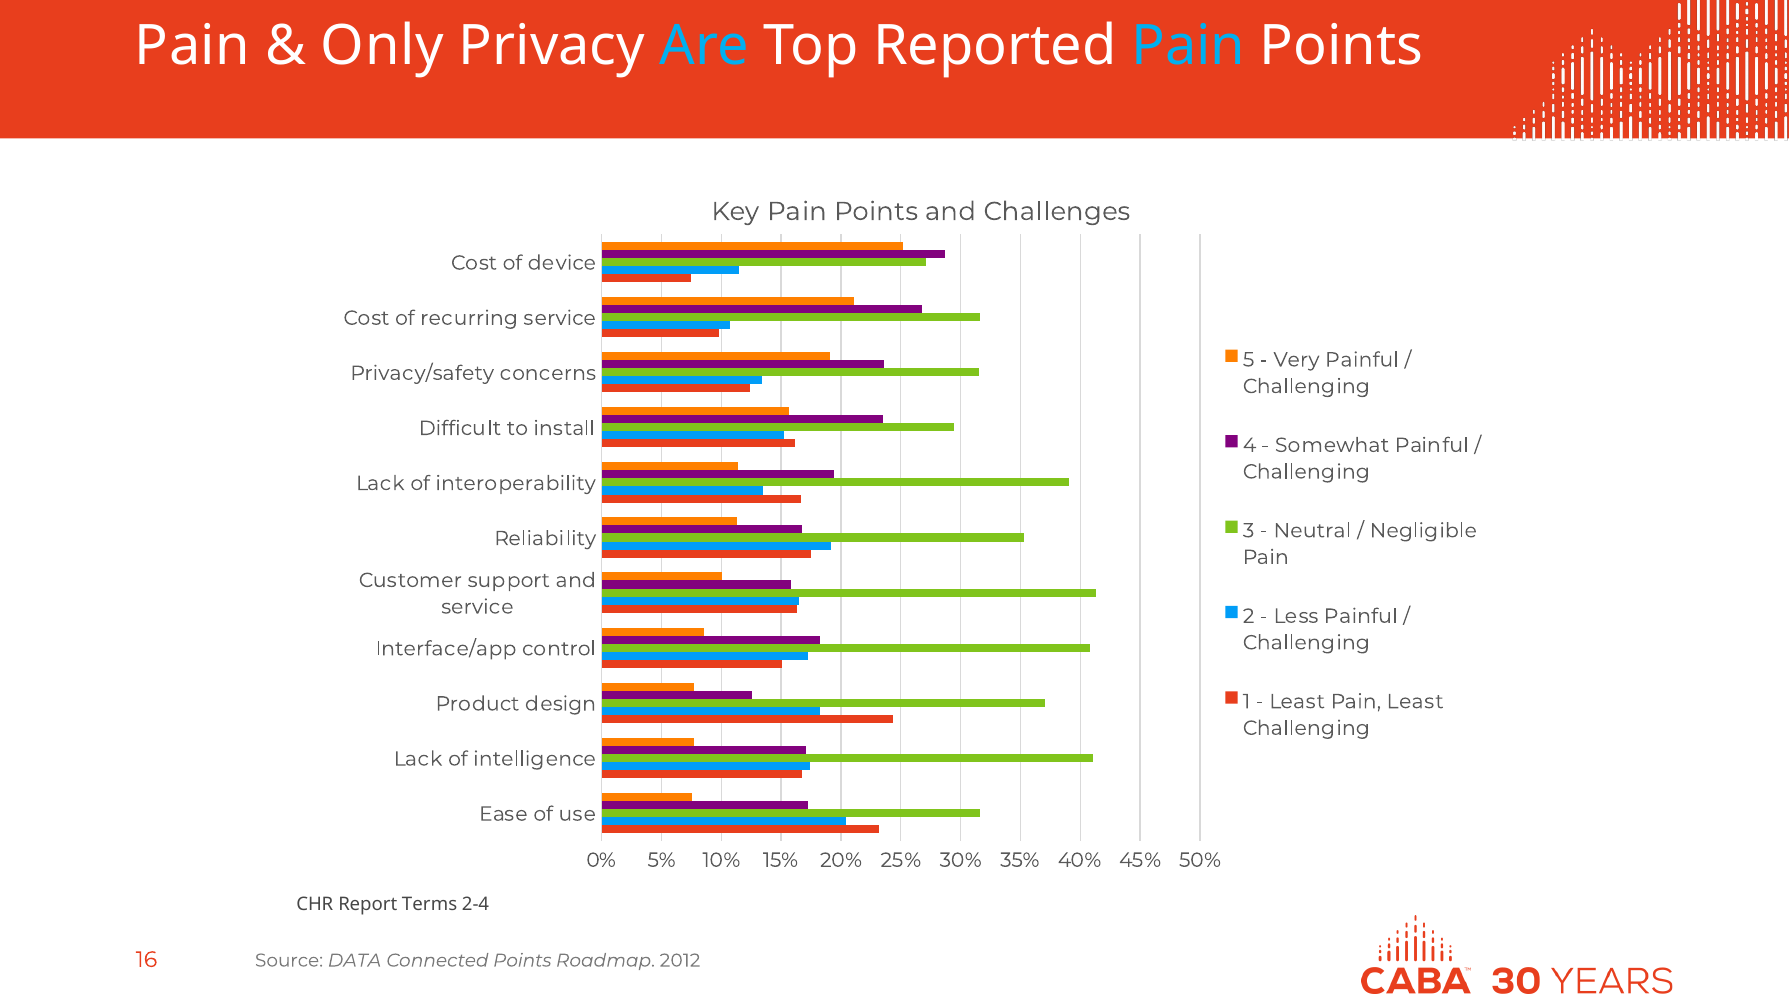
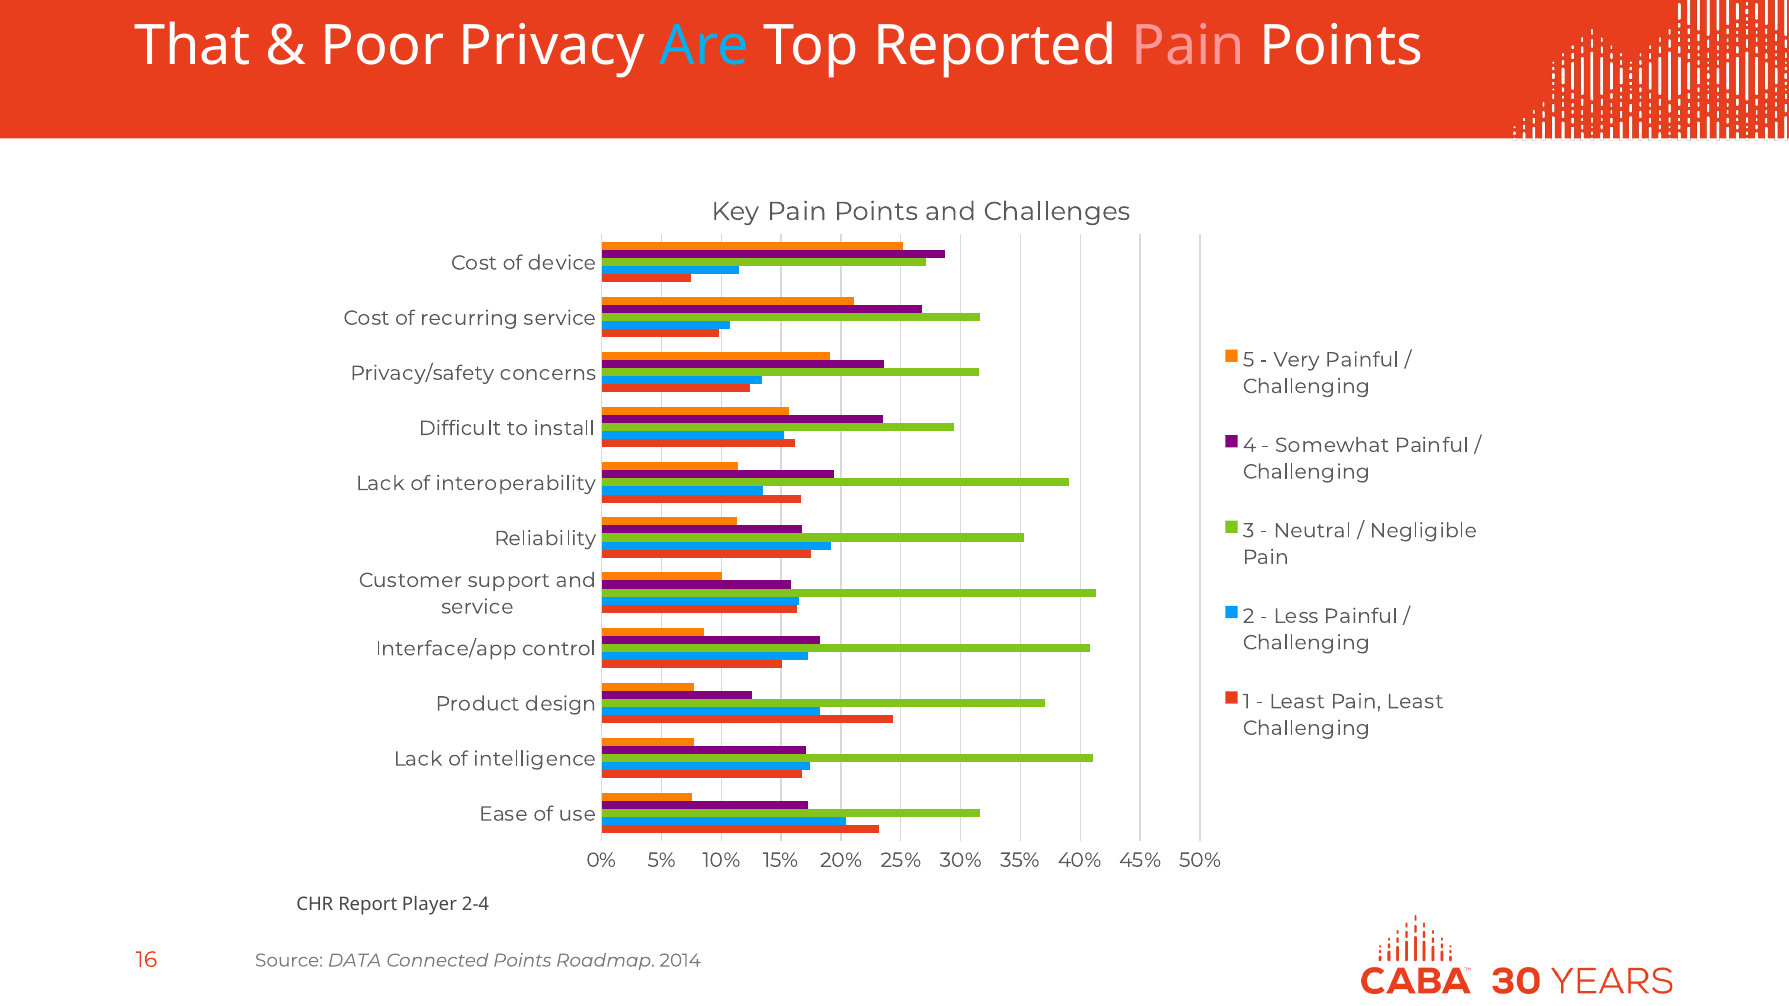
Pain at (193, 46): Pain -> That
Only: Only -> Poor
Pain at (1188, 46) colour: light blue -> pink
Terms: Terms -> Player
2012: 2012 -> 2014
